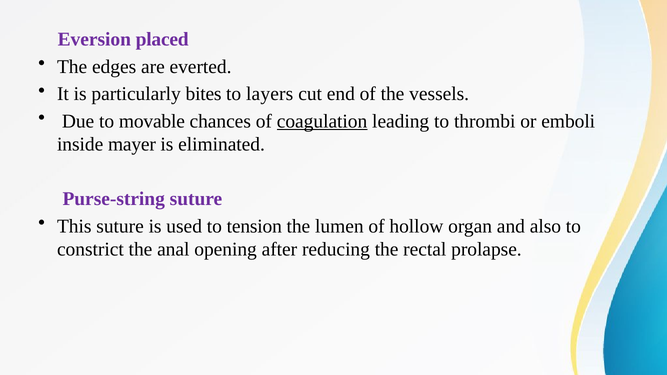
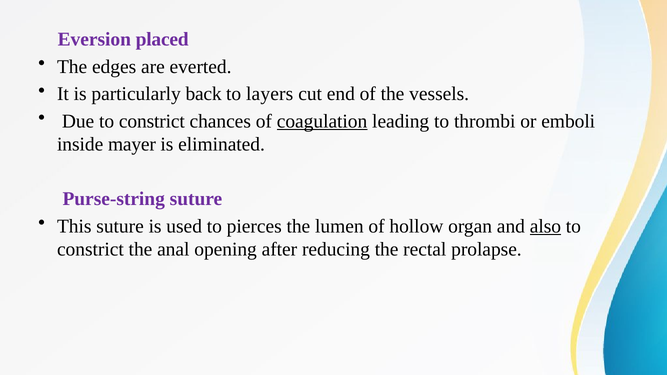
bites: bites -> back
Due to movable: movable -> constrict
tension: tension -> pierces
also underline: none -> present
